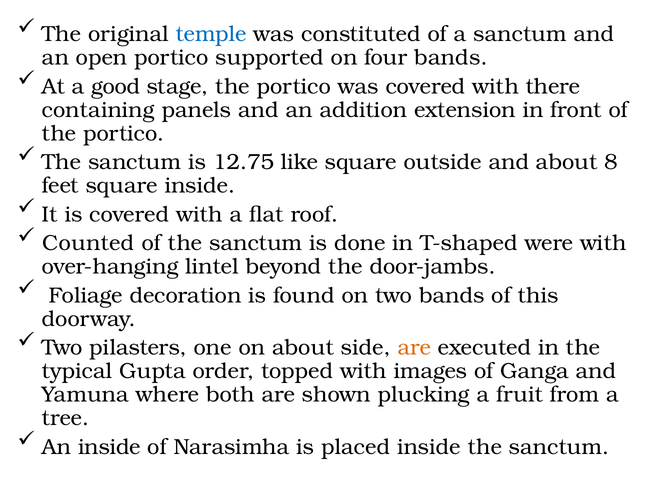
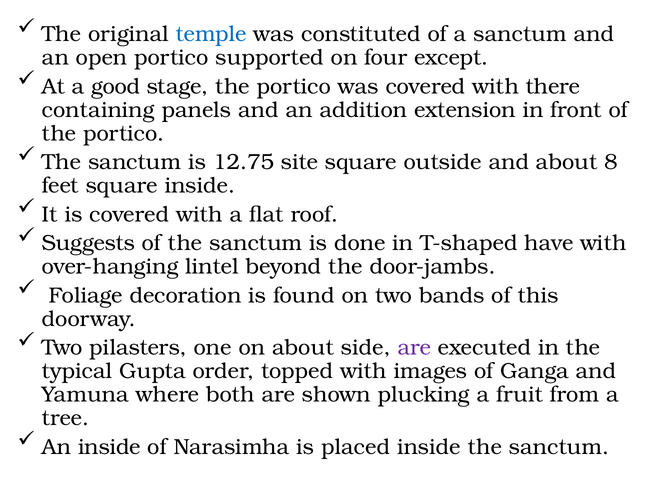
four bands: bands -> except
like: like -> site
Counted: Counted -> Suggests
were: were -> have
are at (414, 347) colour: orange -> purple
